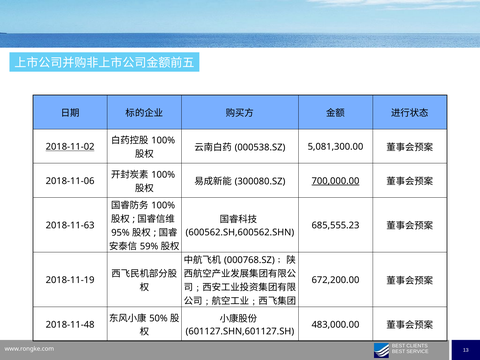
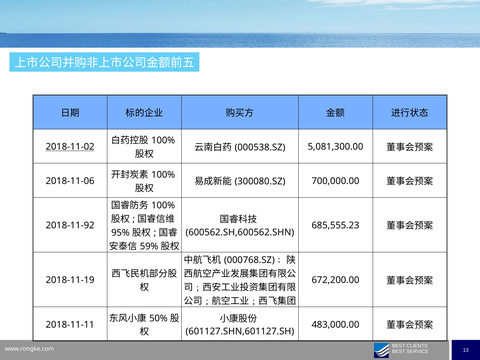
700,000.00 underline: present -> none
2018-11-63: 2018-11-63 -> 2018-11-92
2018-11-48: 2018-11-48 -> 2018-11-11
